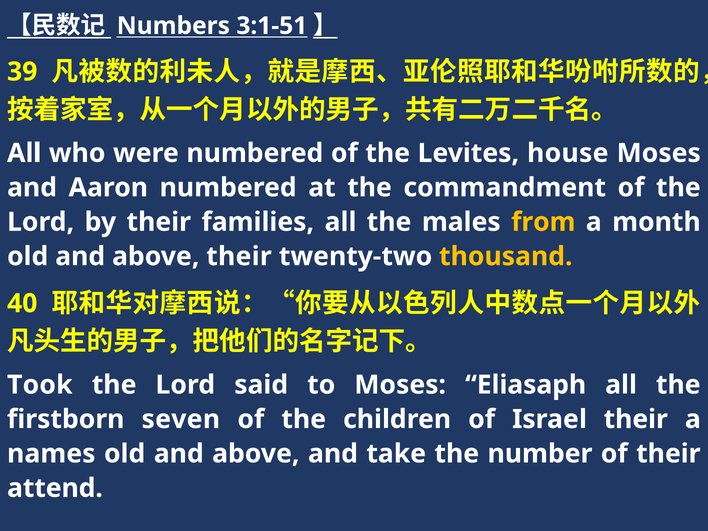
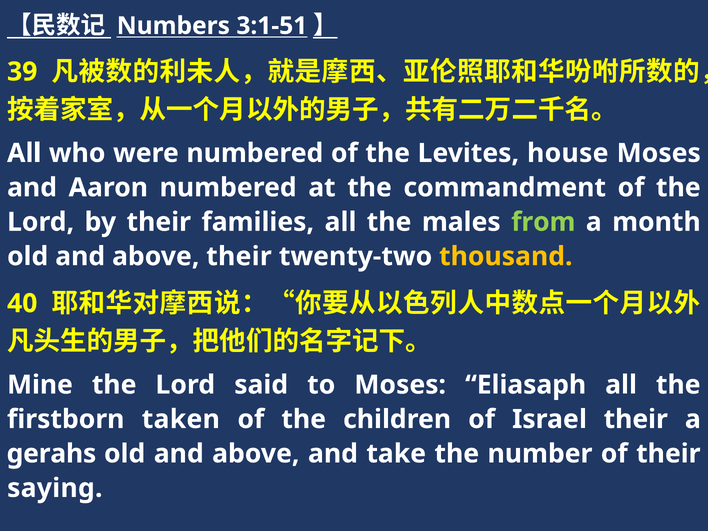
from colour: yellow -> light green
Took: Took -> Mine
seven: seven -> taken
names: names -> gerahs
attend: attend -> saying
